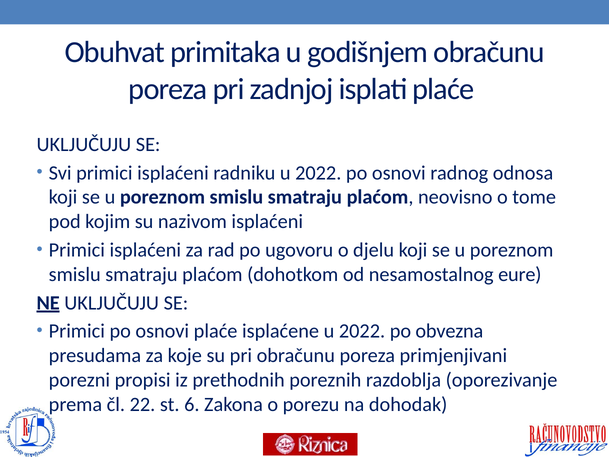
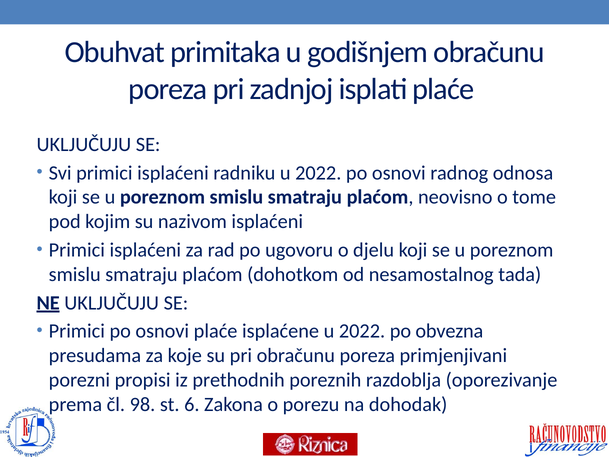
eure: eure -> tada
22: 22 -> 98
